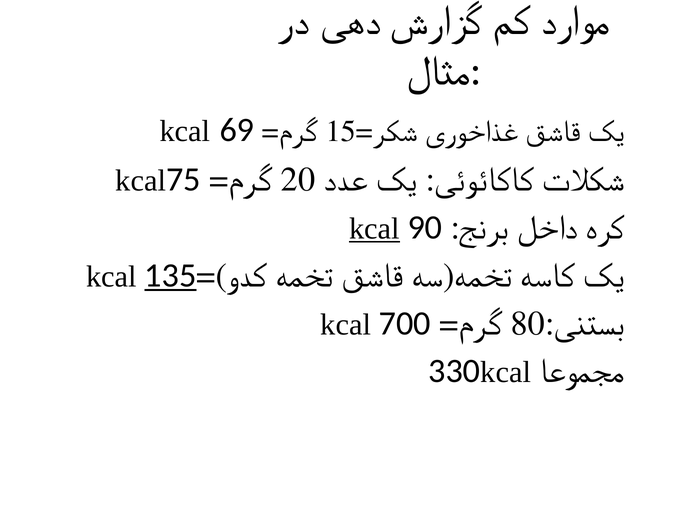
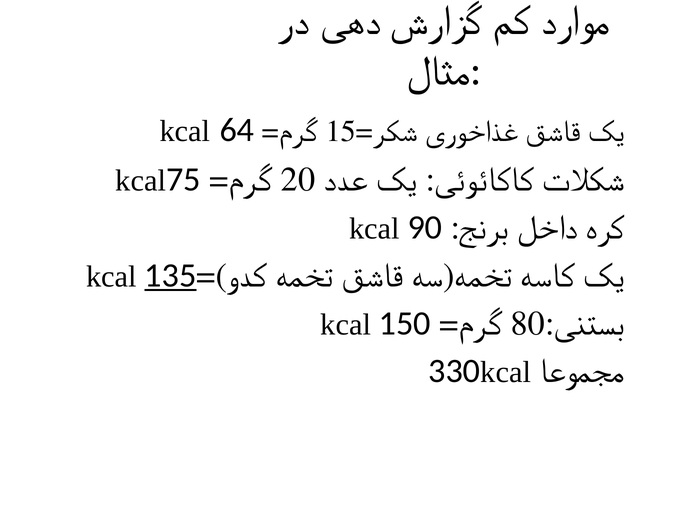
69: 69 -> 64
kcal at (374, 229) underline: present -> none
700: 700 -> 150
